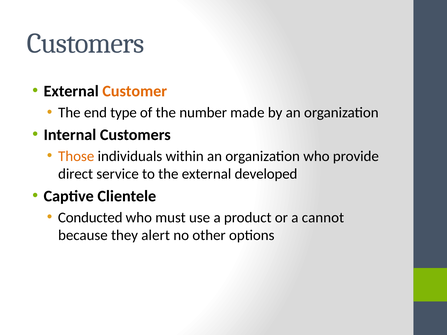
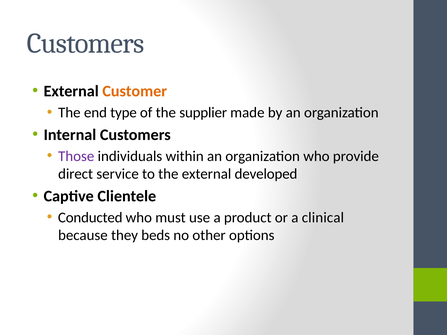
number: number -> supplier
Those colour: orange -> purple
cannot: cannot -> clinical
alert: alert -> beds
